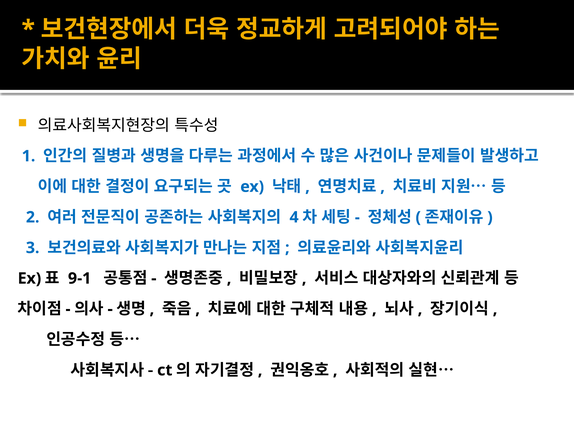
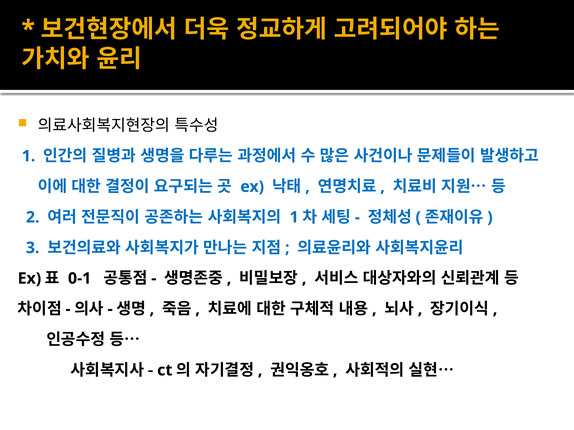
4 at (294, 217): 4 -> 1
9-1: 9-1 -> 0-1
